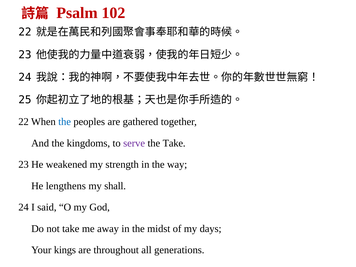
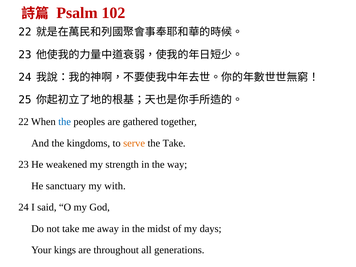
serve colour: purple -> orange
lengthens: lengthens -> sanctuary
shall: shall -> with
